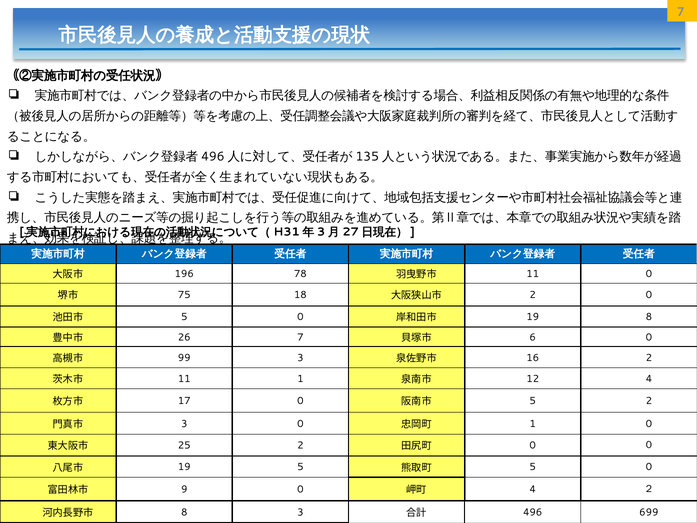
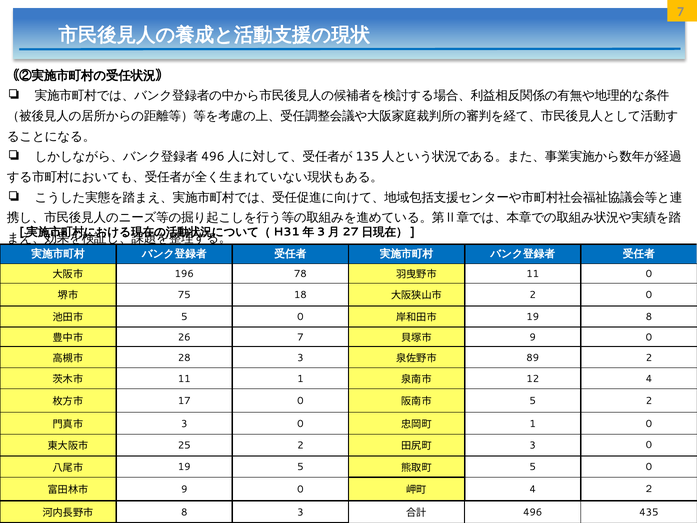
6 at (533, 337): 6 -> 9
99: 99 -> 28
16: 16 -> 89
0 at (533, 445): 0 -> 3
699: 699 -> 435
